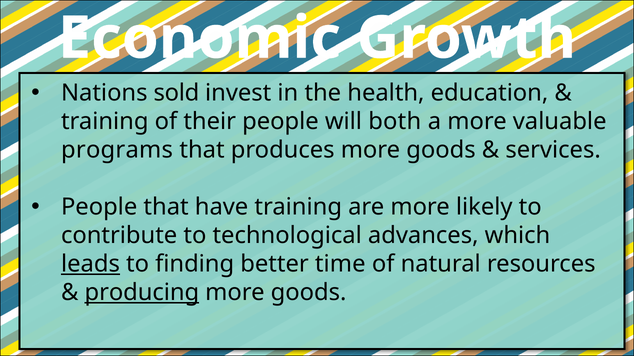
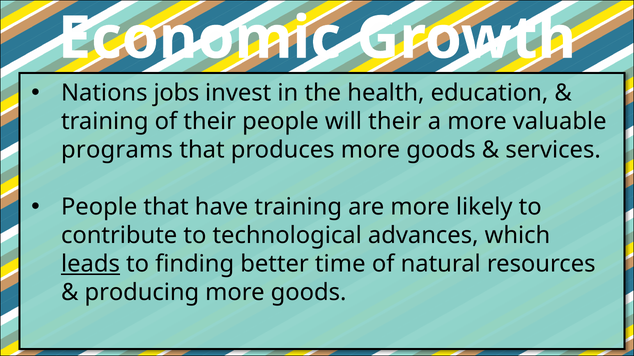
sold: sold -> jobs
will both: both -> their
producing underline: present -> none
